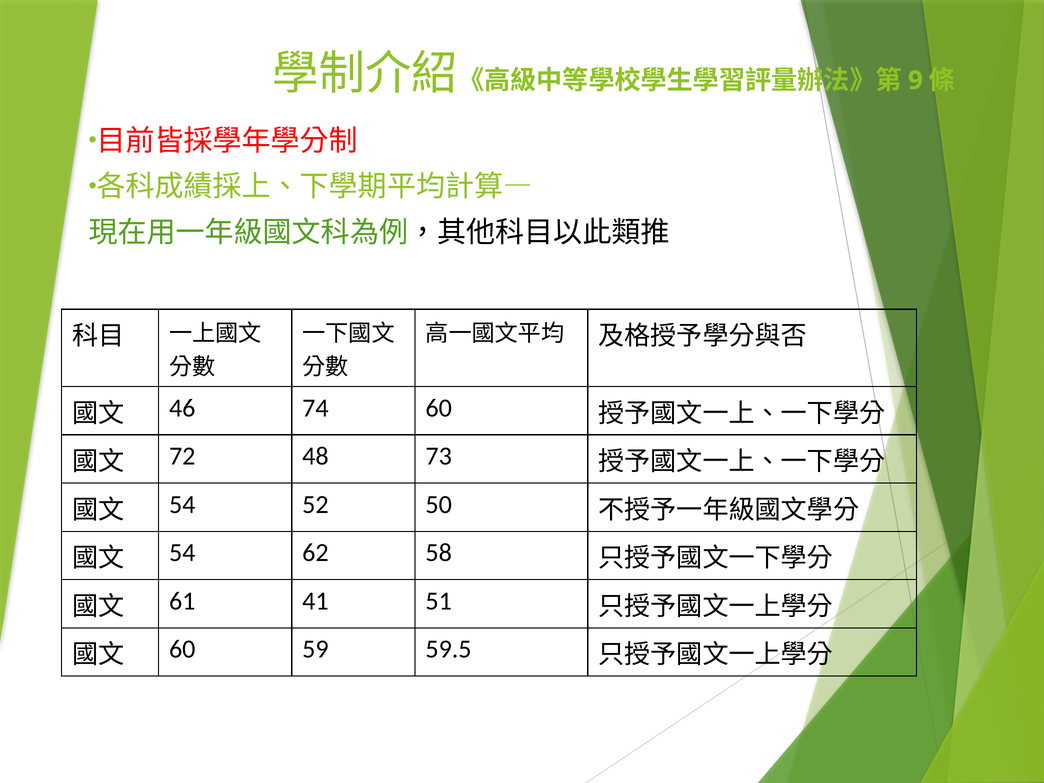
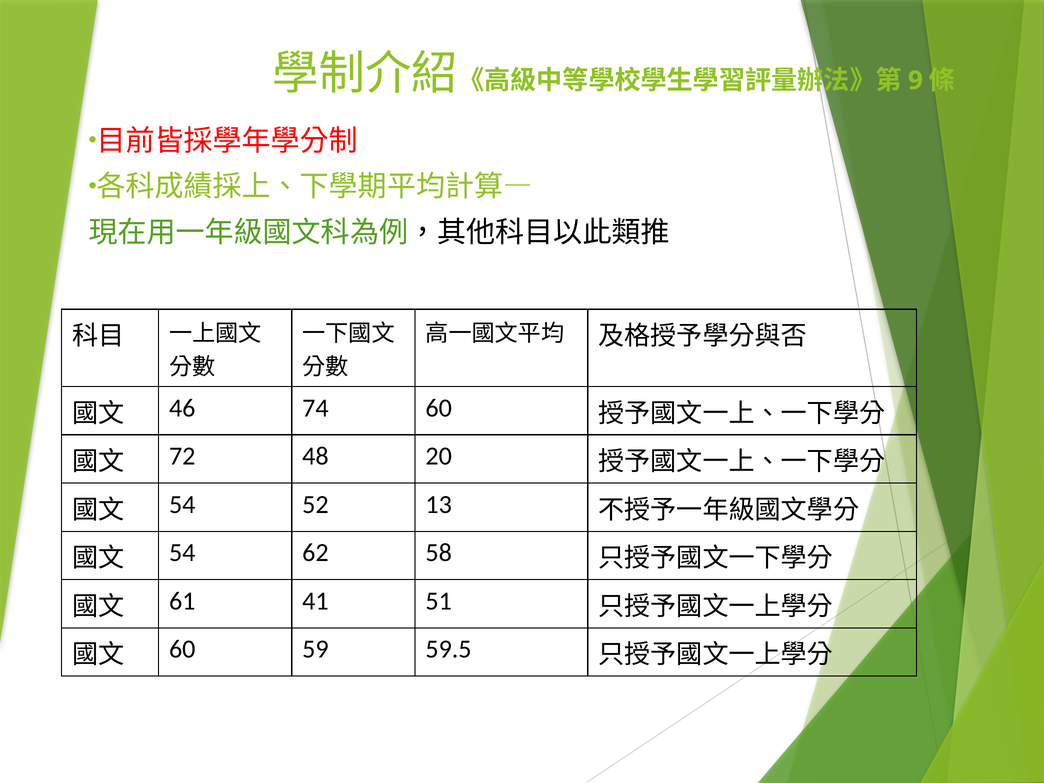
73: 73 -> 20
50: 50 -> 13
